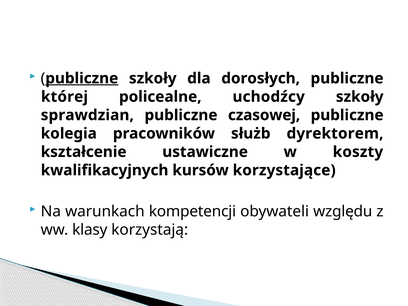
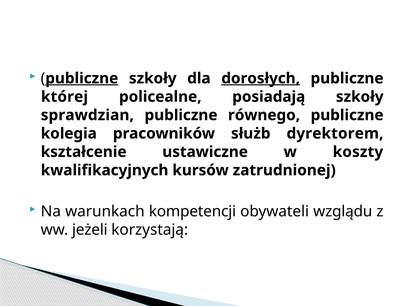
dorosłych underline: none -> present
uchodźcy: uchodźcy -> posiadają
czasowej: czasowej -> równego
korzystające: korzystające -> zatrudnionej
względu: względu -> wzglądu
klasy: klasy -> jeżeli
